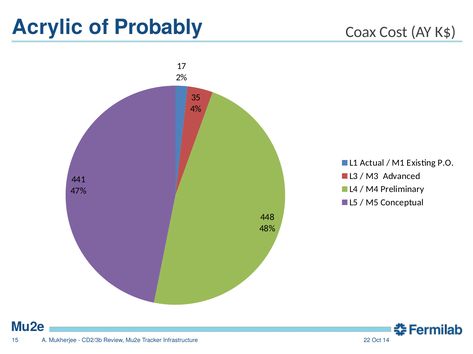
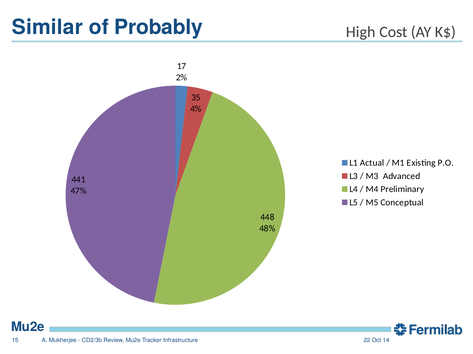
Acrylic: Acrylic -> Similar
Coax: Coax -> High
